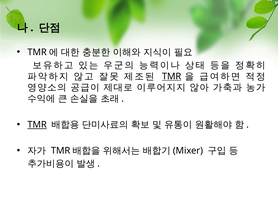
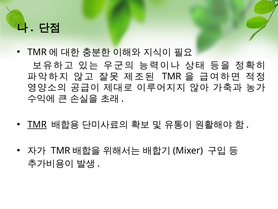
TMR at (172, 76) underline: present -> none
